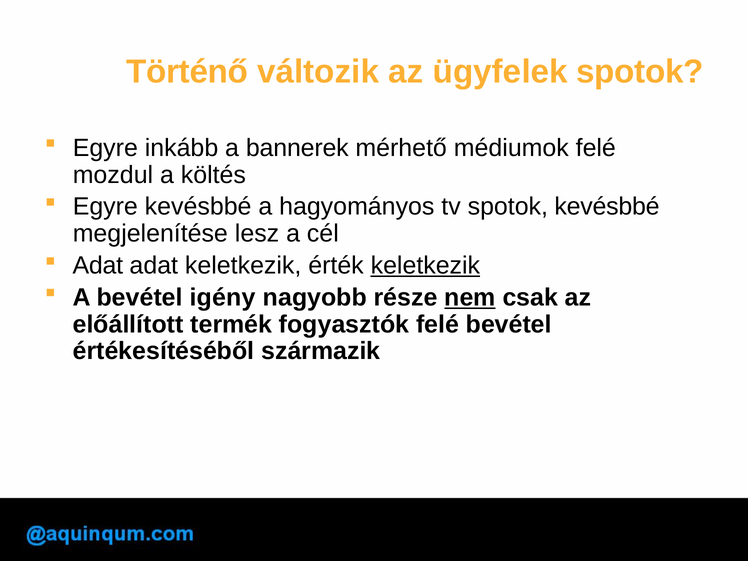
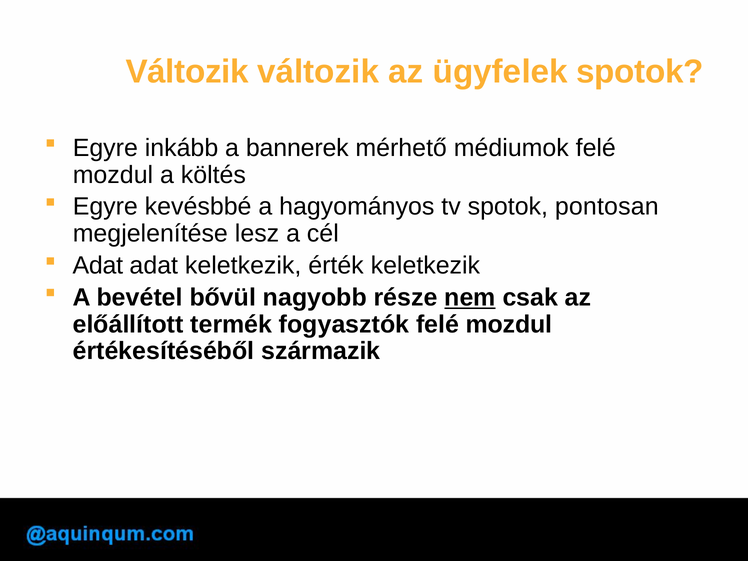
Történő at (187, 72): Történő -> Változik
spotok kevésbbé: kevésbbé -> pontosan
keletkezik at (425, 265) underline: present -> none
igény: igény -> bővül
fogyasztók felé bevétel: bevétel -> mozdul
